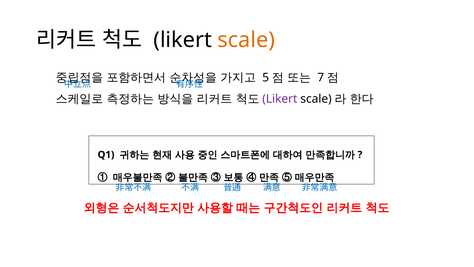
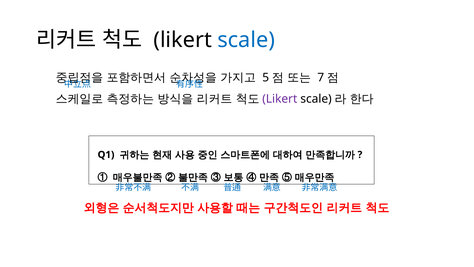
scale at (246, 40) colour: orange -> blue
